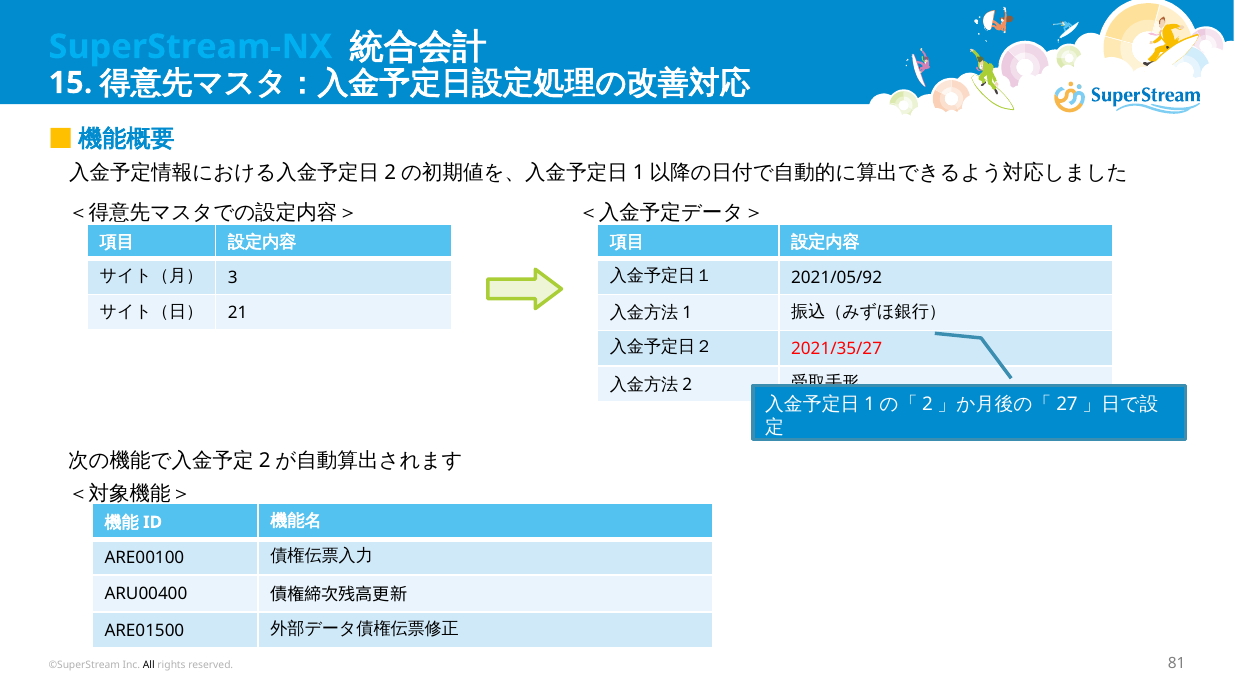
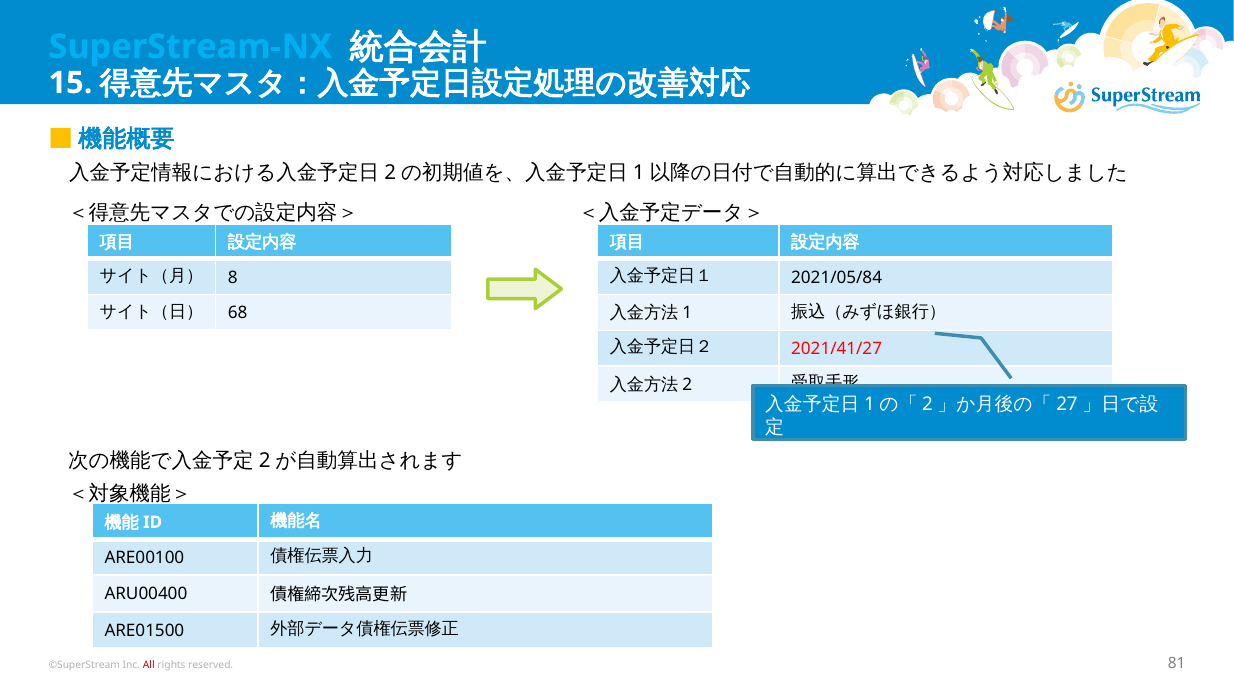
3: 3 -> 8
2021/05/92: 2021/05/92 -> 2021/05/84
21: 21 -> 68
2021/35/27: 2021/35/27 -> 2021/41/27
All colour: black -> red
